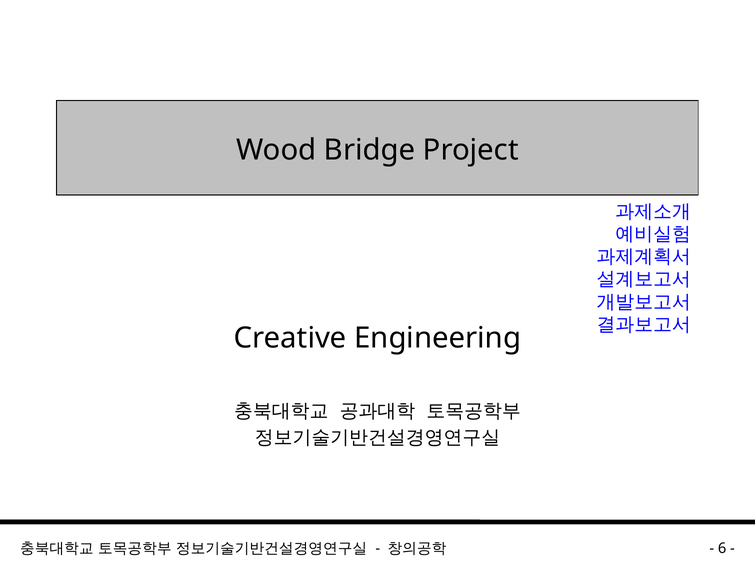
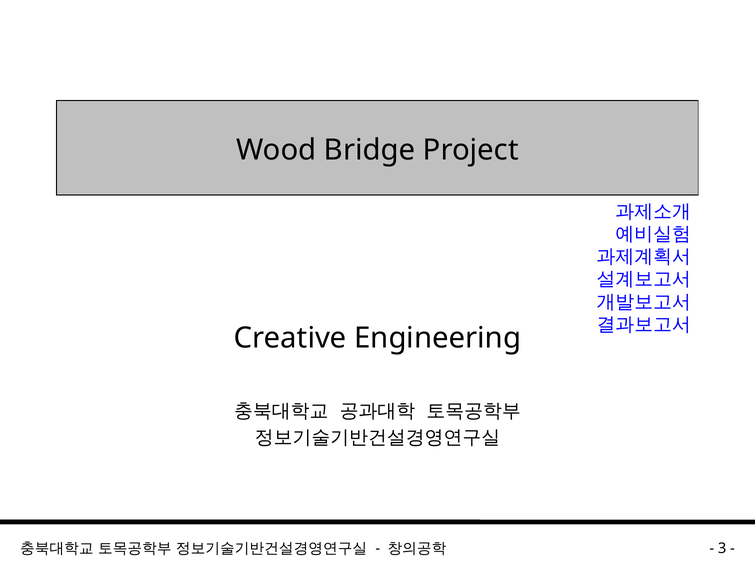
6: 6 -> 3
